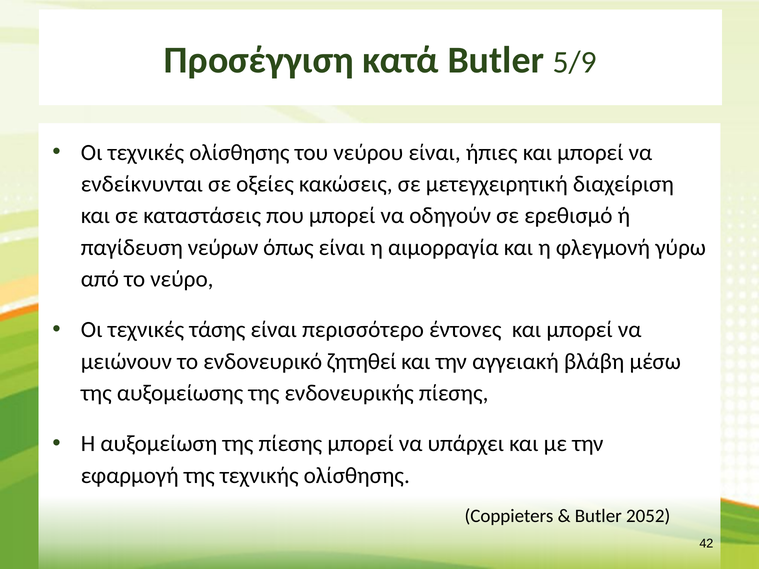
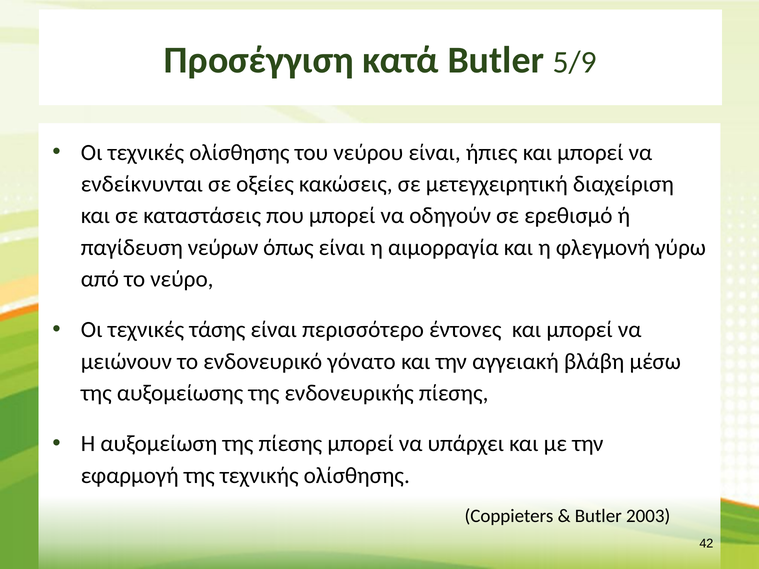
ζητηθεί: ζητηθεί -> γόνατο
2052: 2052 -> 2003
